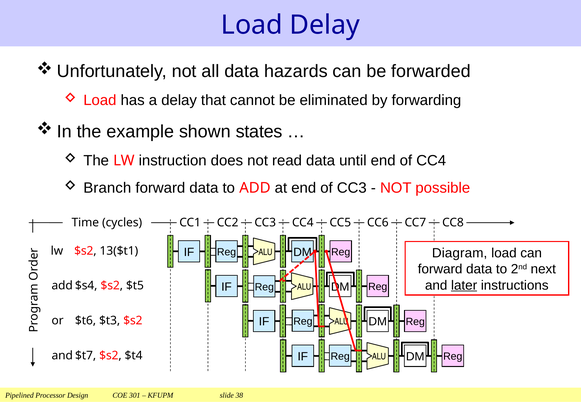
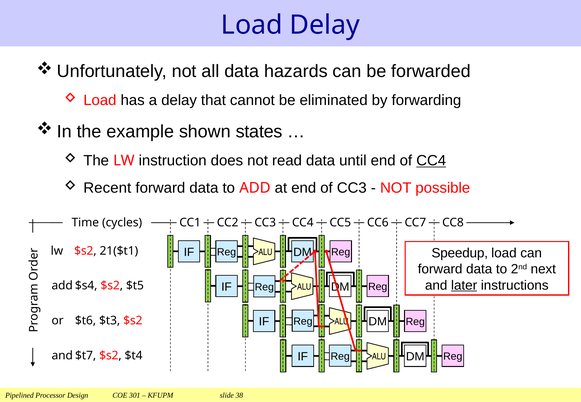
CC4 at (431, 161) underline: none -> present
Branch: Branch -> Recent
Diagram: Diagram -> Speedup
13($t1: 13($t1 -> 21($t1
